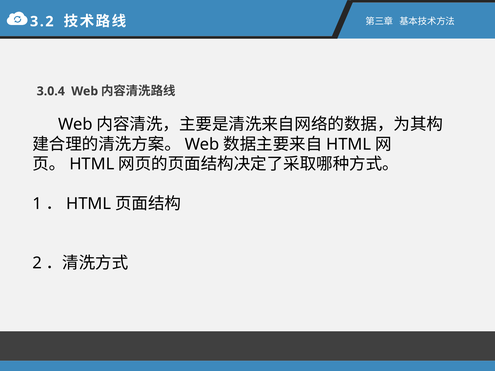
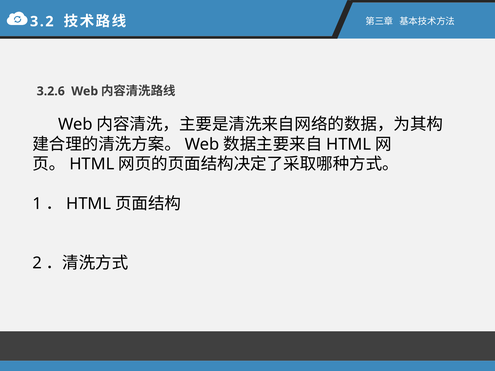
3.0.4: 3.0.4 -> 3.2.6
